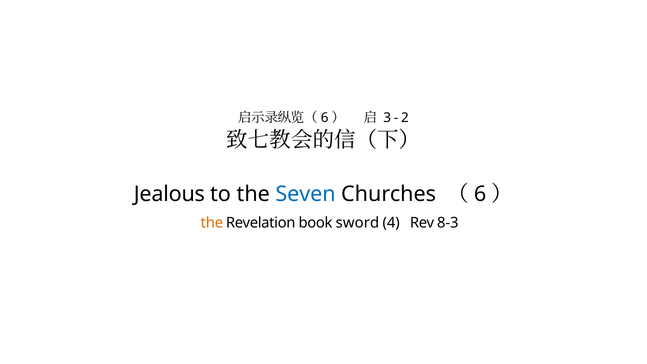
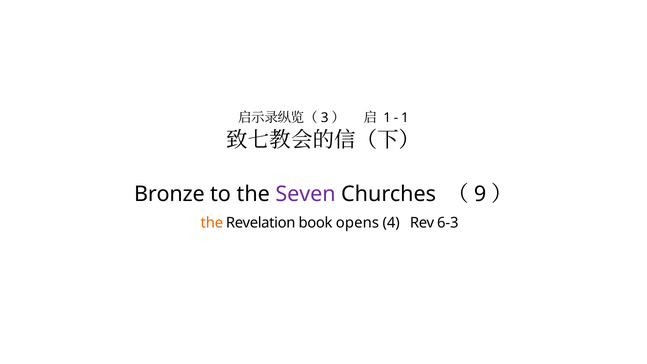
6 at (325, 118): 6 -> 3
3 at (387, 118): 3 -> 1
2 at (405, 118): 2 -> 1
Jealous: Jealous -> Bronze
Seven colour: blue -> purple
6 at (480, 194): 6 -> 9
sword: sword -> opens
8-3: 8-3 -> 6-3
